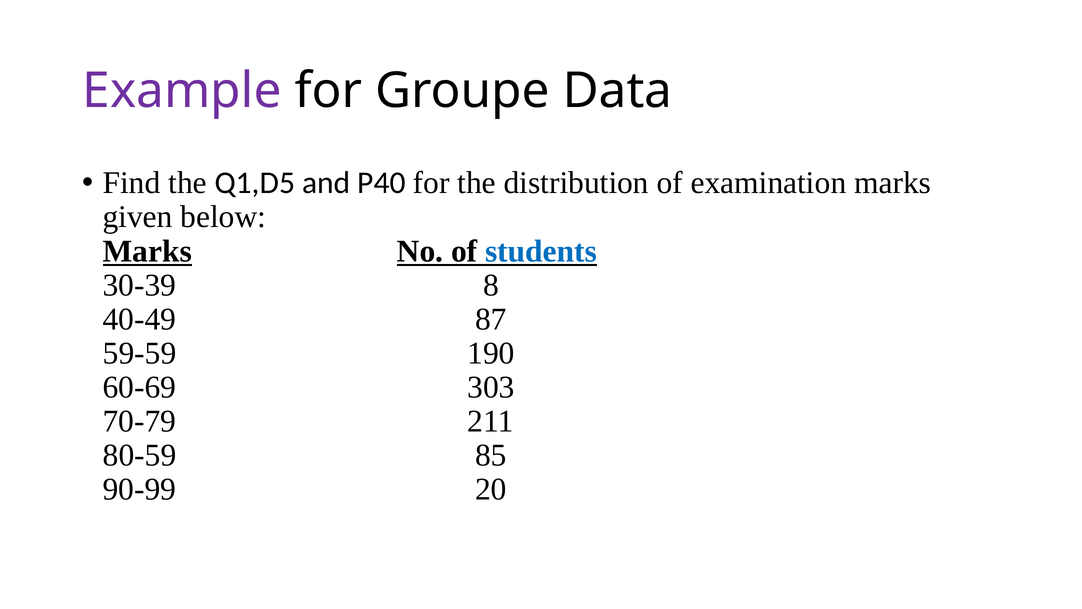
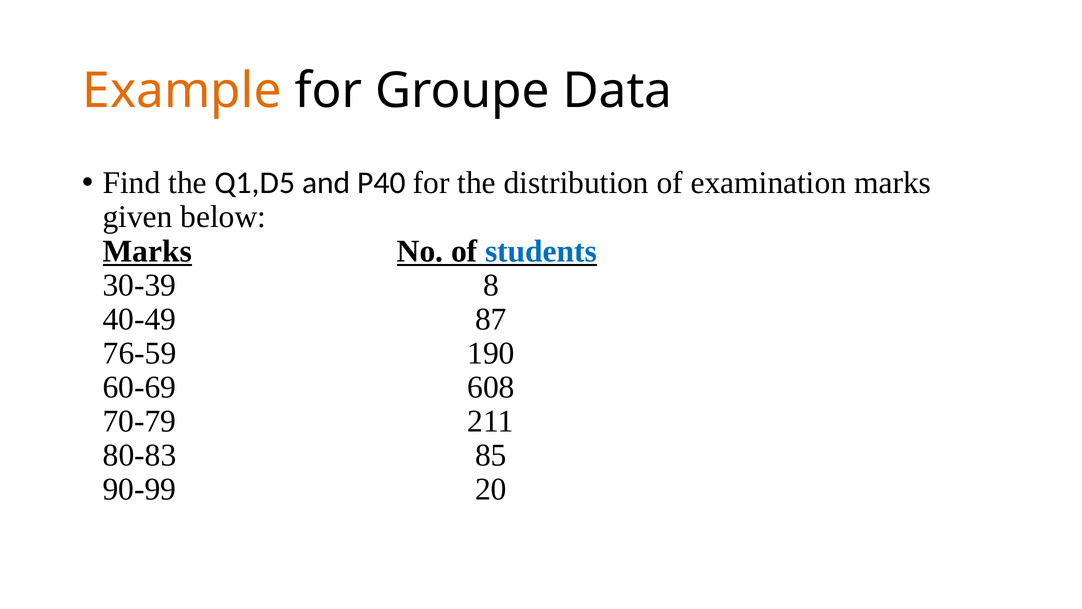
Example colour: purple -> orange
59-59: 59-59 -> 76-59
303: 303 -> 608
80-59: 80-59 -> 80-83
